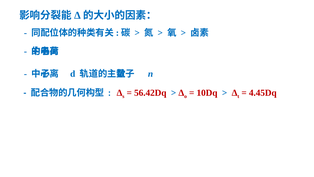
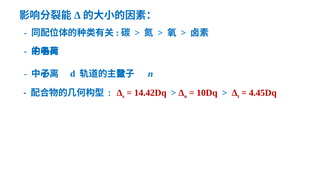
56.42Dq: 56.42Dq -> 14.42Dq
